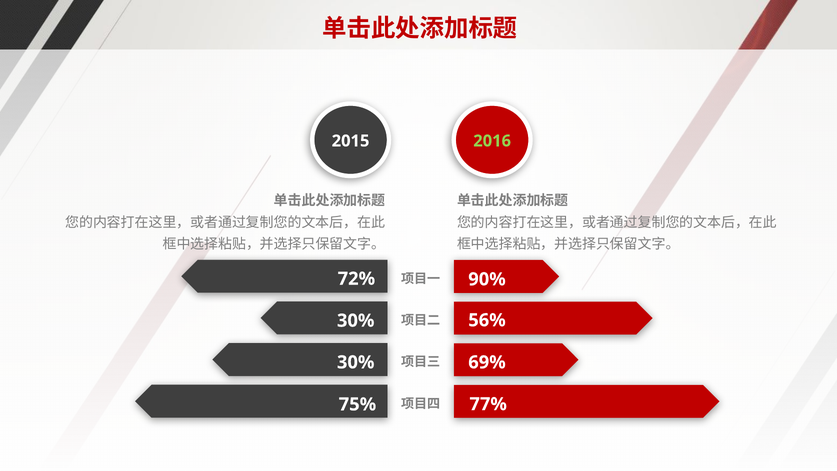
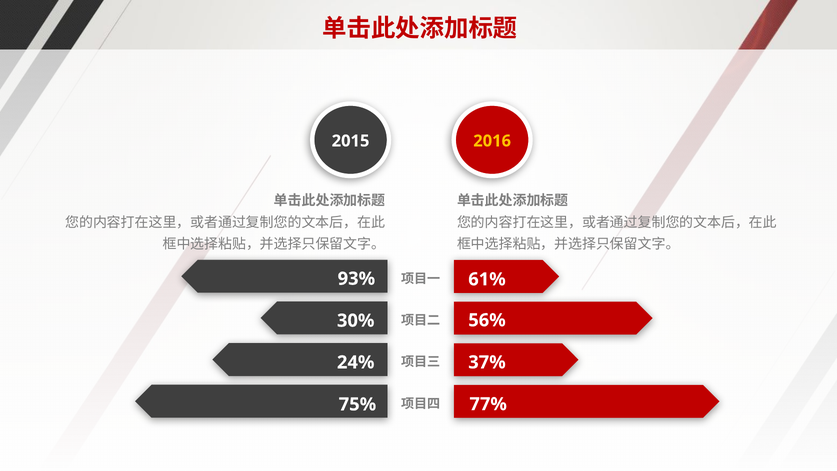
2016 colour: light green -> yellow
72%: 72% -> 93%
90%: 90% -> 61%
30% at (356, 362): 30% -> 24%
69%: 69% -> 37%
